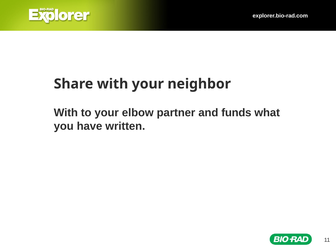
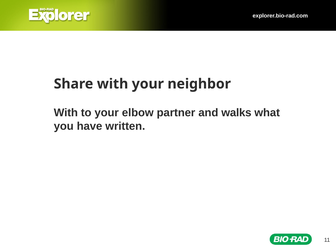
funds: funds -> walks
